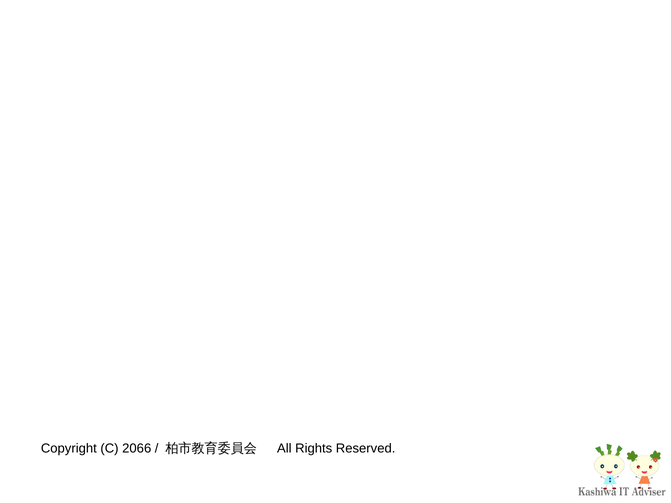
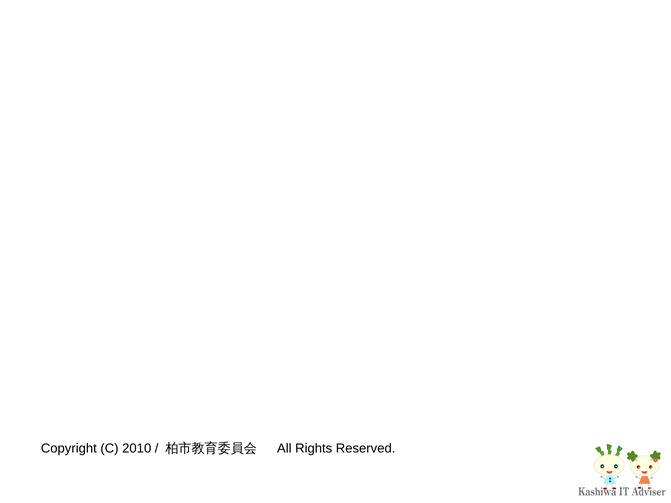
2066: 2066 -> 2010
